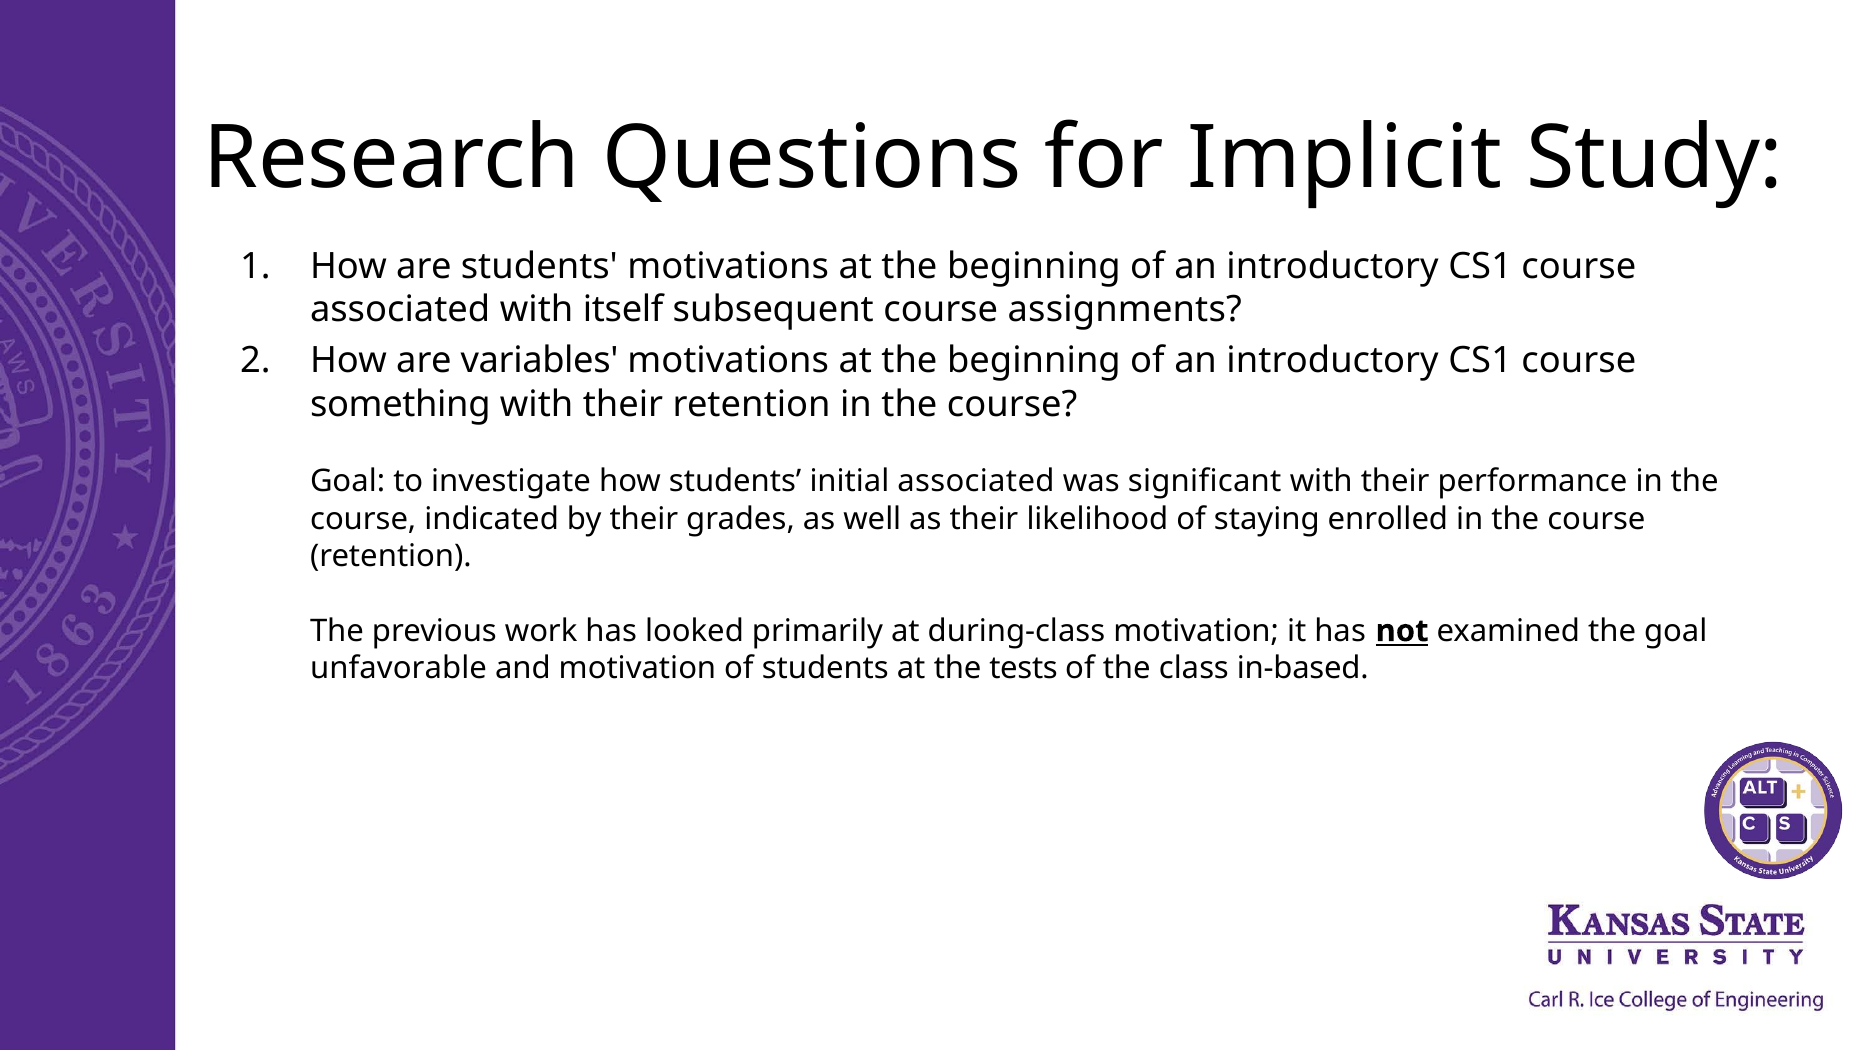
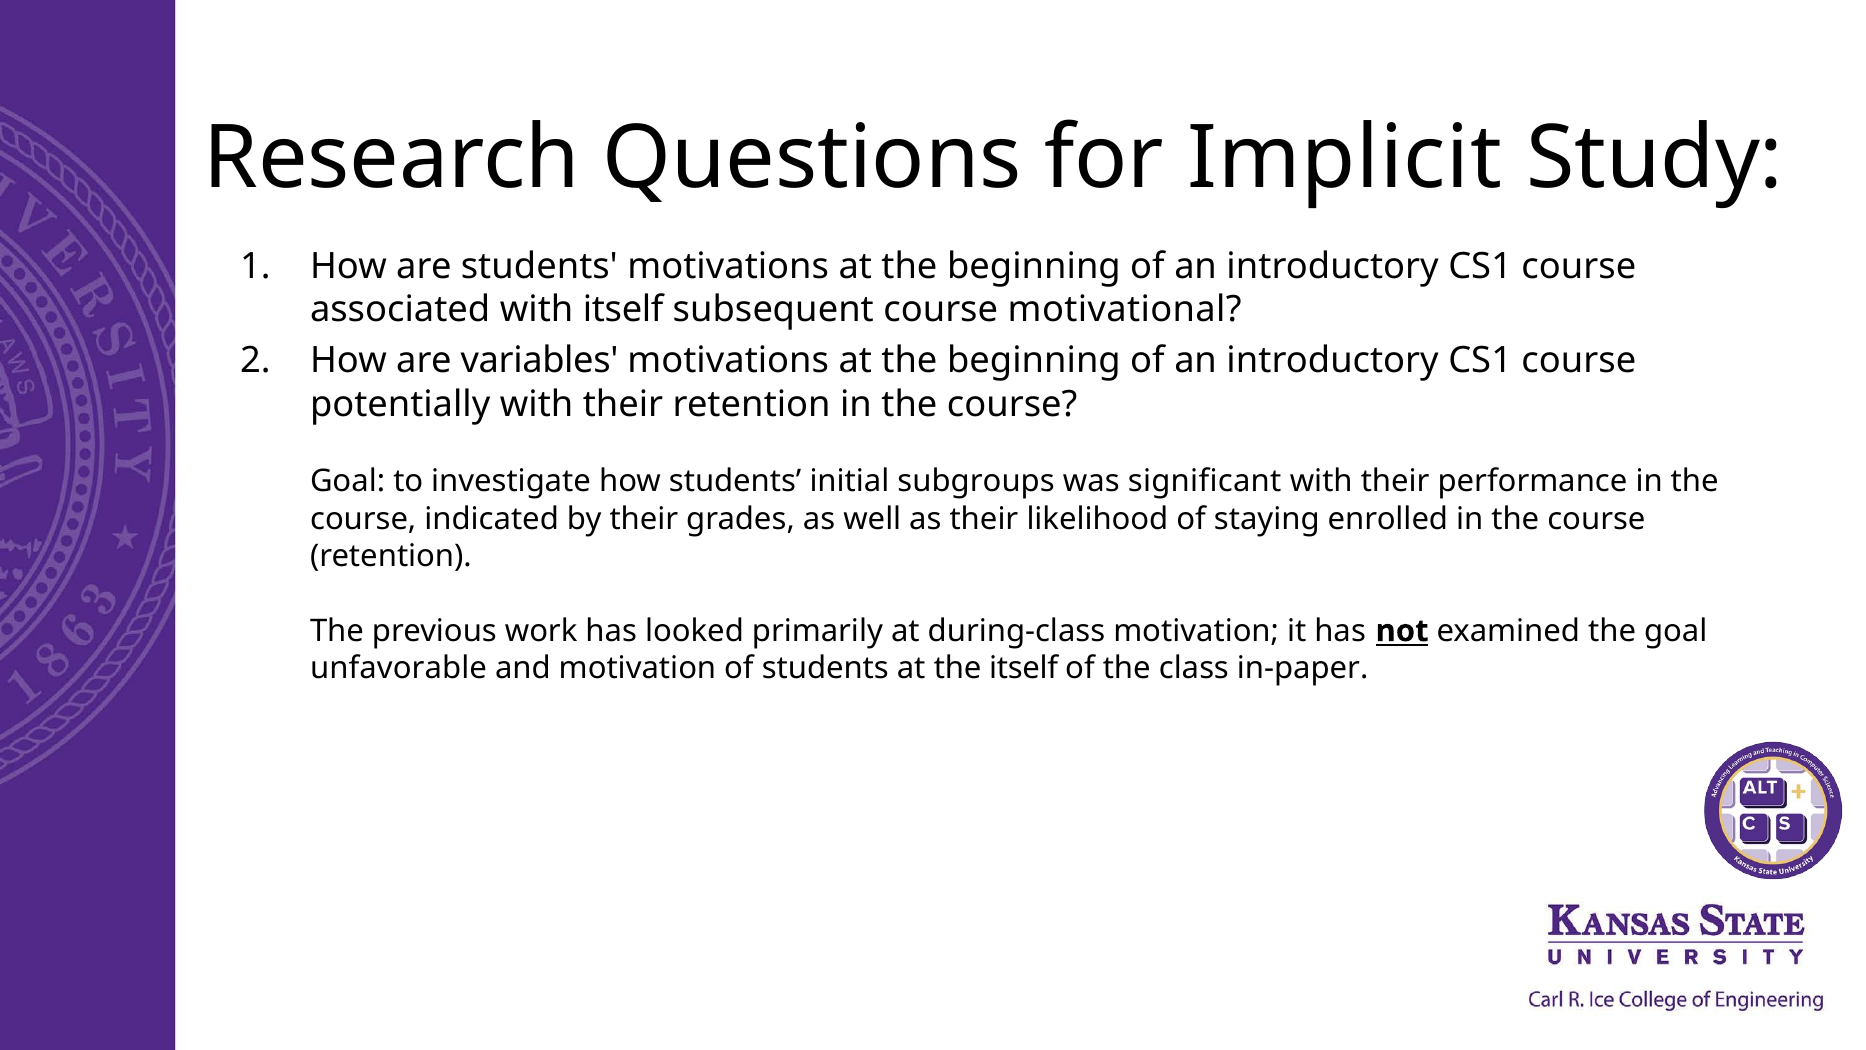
assignments: assignments -> motivational
something: something -> potentially
initial associated: associated -> subgroups
the tests: tests -> itself
in-based: in-based -> in-paper
